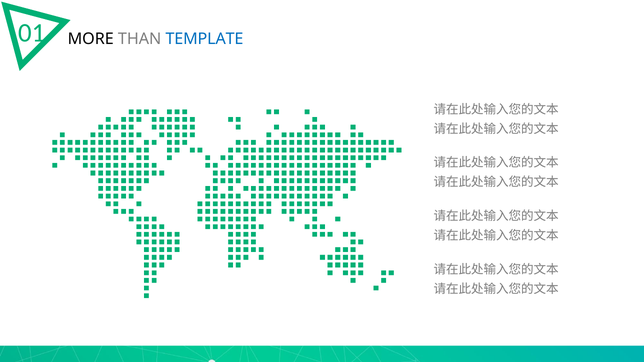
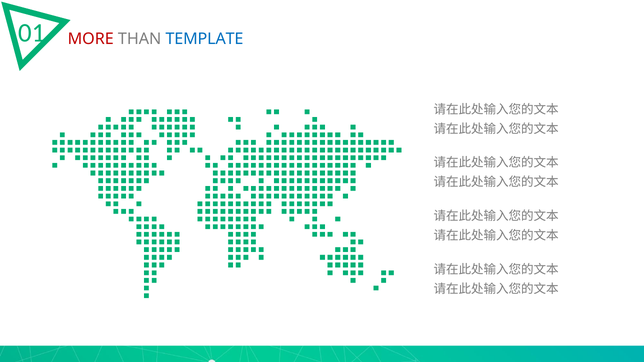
MORE colour: black -> red
